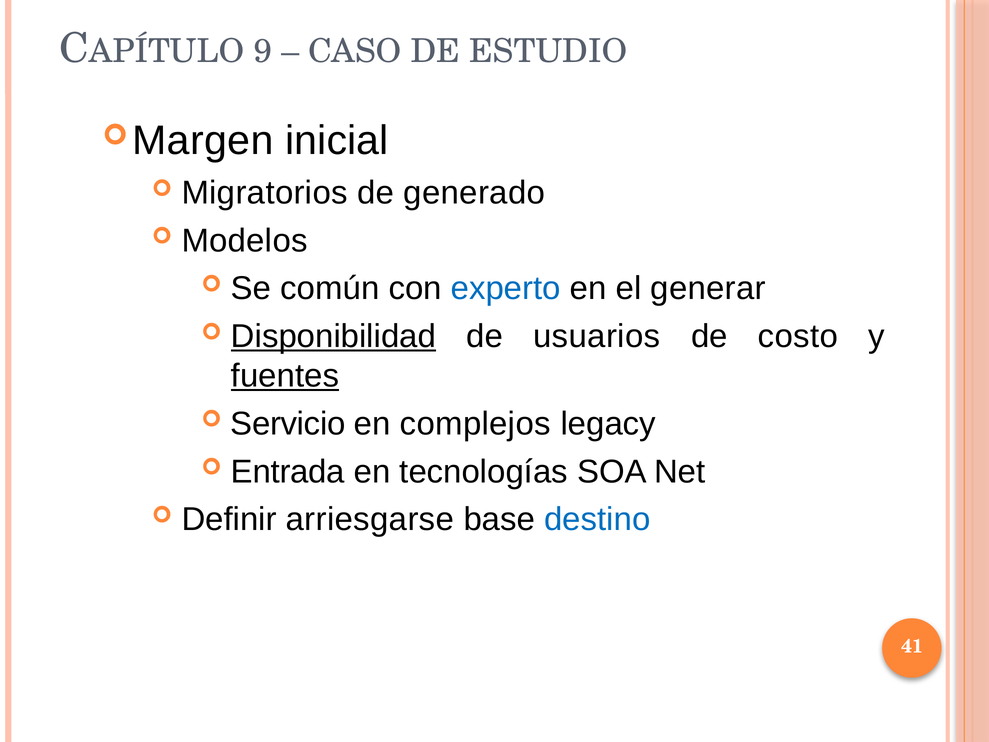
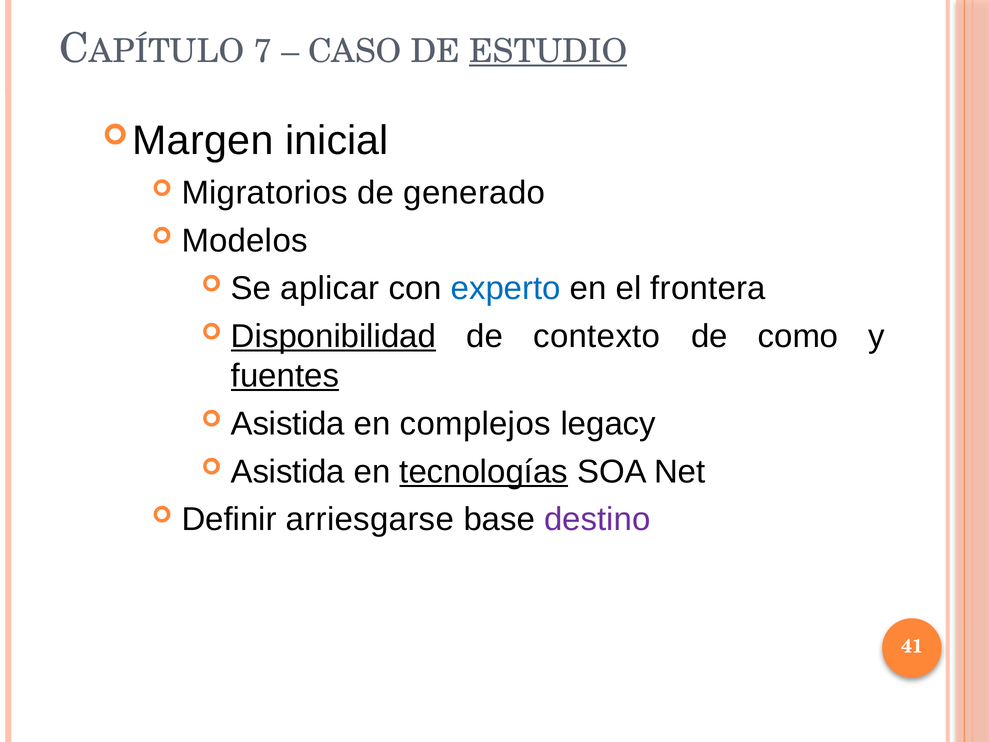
9: 9 -> 7
ESTUDIO underline: none -> present
común: común -> aplicar
generar: generar -> frontera
usuarios: usuarios -> contexto
costo: costo -> como
Servicio at (288, 424): Servicio -> Asistida
Entrada at (288, 471): Entrada -> Asistida
tecnologías underline: none -> present
destino colour: blue -> purple
